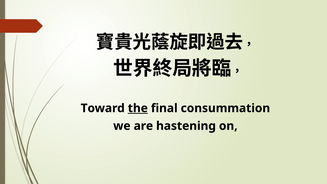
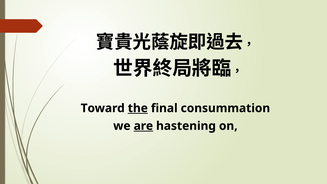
are underline: none -> present
